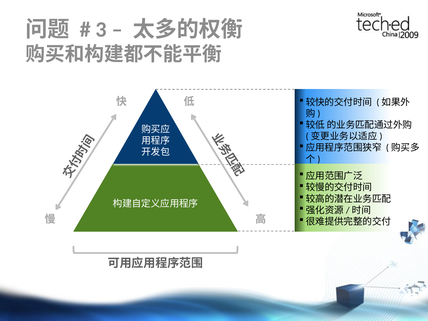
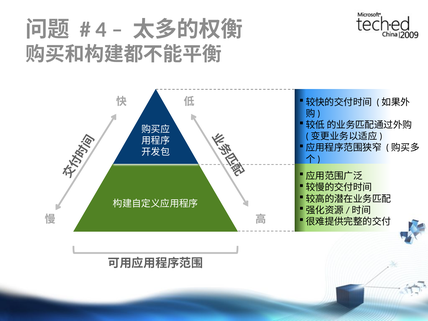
3: 3 -> 4
